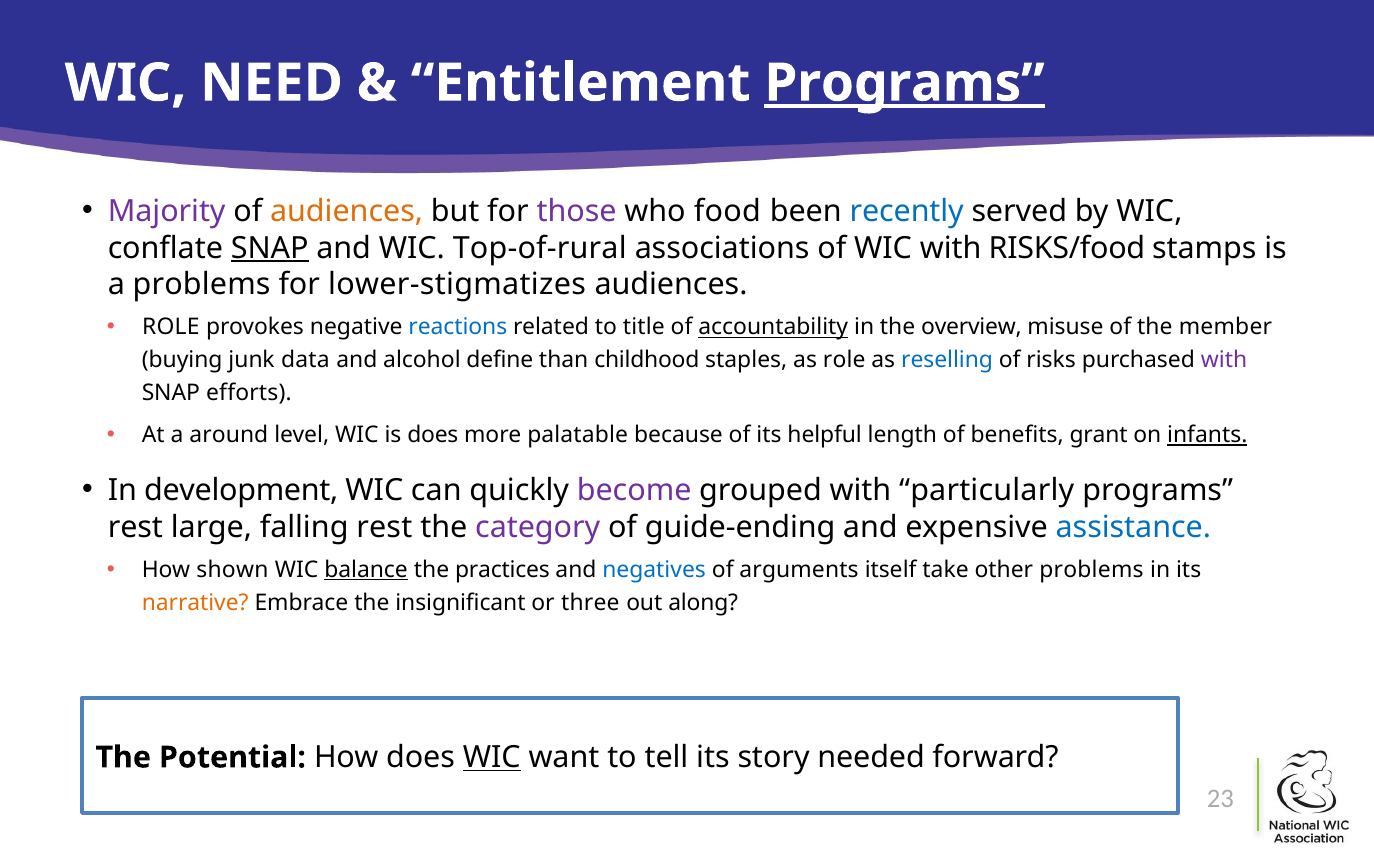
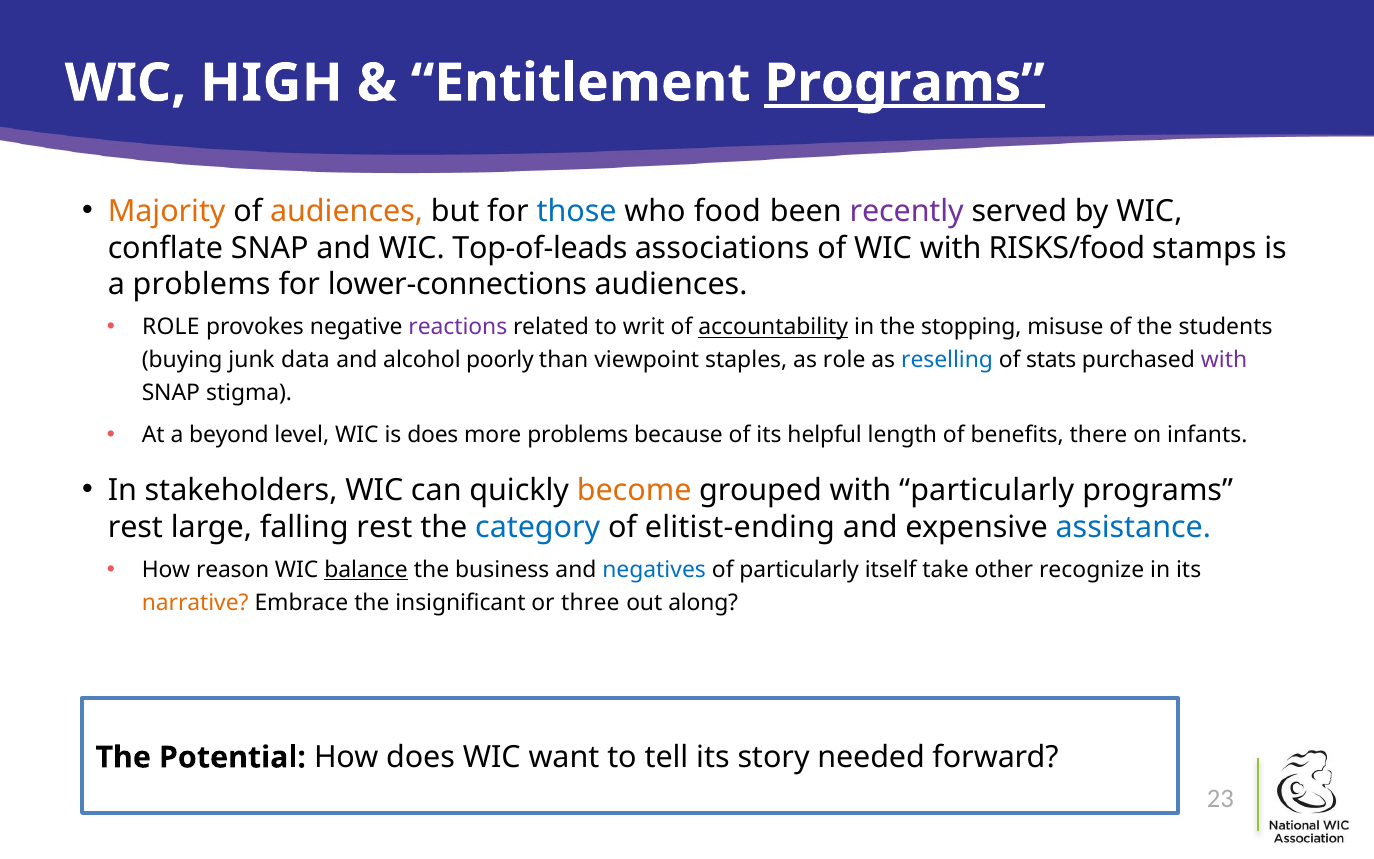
NEED: NEED -> HIGH
Majority colour: purple -> orange
those colour: purple -> blue
recently colour: blue -> purple
SNAP at (270, 248) underline: present -> none
Top-of-rural: Top-of-rural -> Top-of-leads
lower-stigmatizes: lower-stigmatizes -> lower-connections
reactions colour: blue -> purple
title: title -> writ
overview: overview -> stopping
member: member -> students
define: define -> poorly
childhood: childhood -> viewpoint
risks: risks -> stats
efforts: efforts -> stigma
around: around -> beyond
more palatable: palatable -> problems
grant: grant -> there
infants underline: present -> none
development: development -> stakeholders
become colour: purple -> orange
category colour: purple -> blue
guide-ending: guide-ending -> elitist-ending
shown: shown -> reason
practices: practices -> business
of arguments: arguments -> particularly
other problems: problems -> recognize
WIC at (492, 757) underline: present -> none
